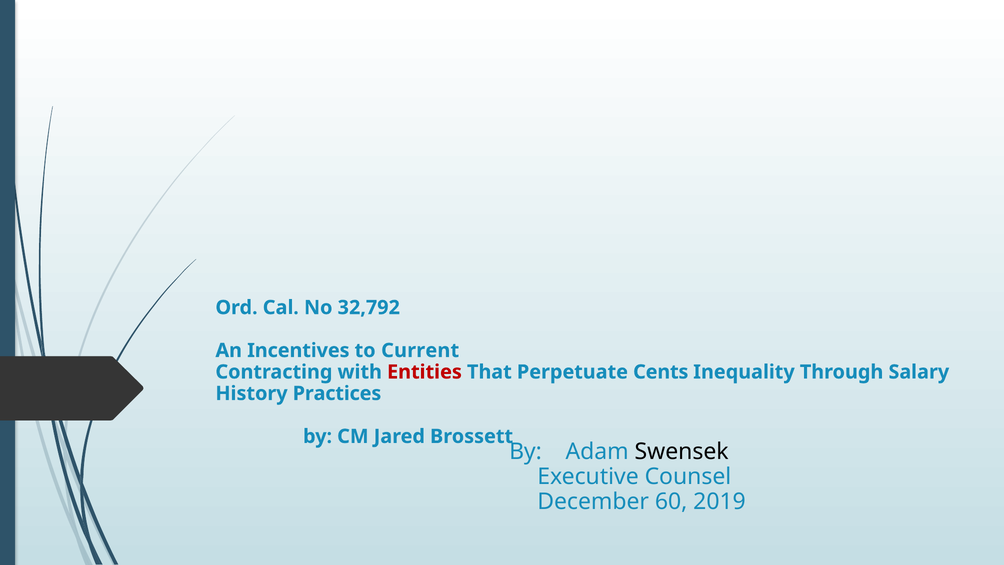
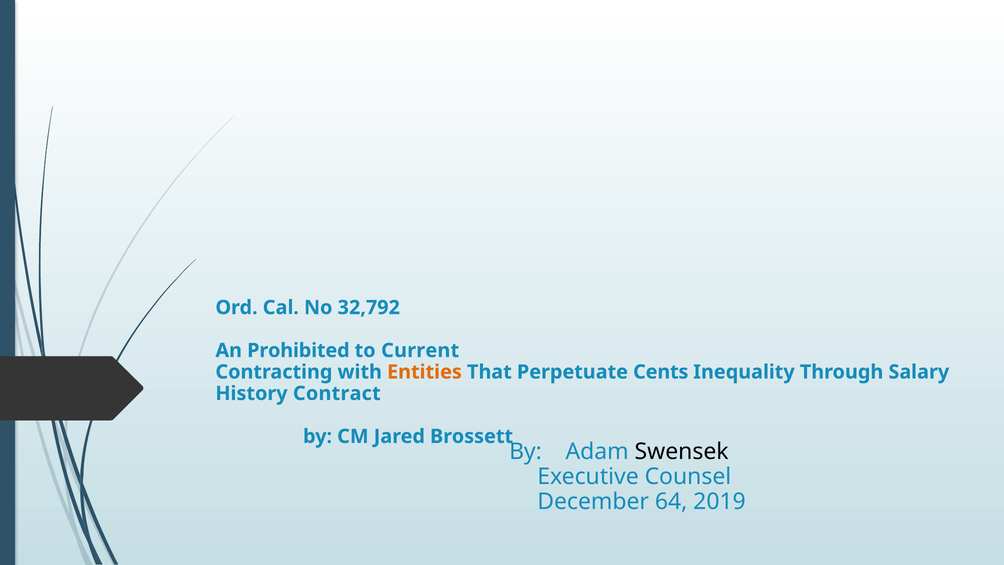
Incentives: Incentives -> Prohibited
Entities colour: red -> orange
Practices: Practices -> Contract
60: 60 -> 64
